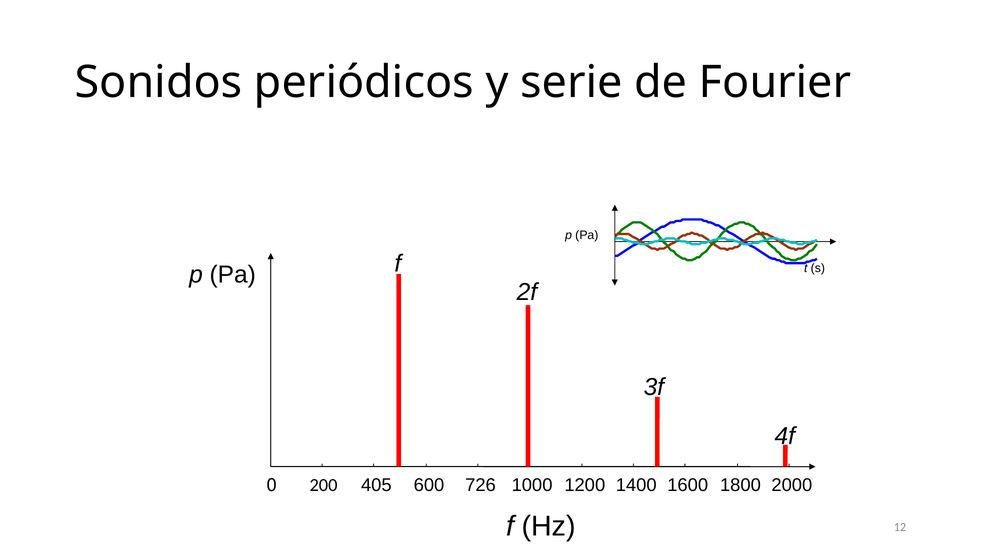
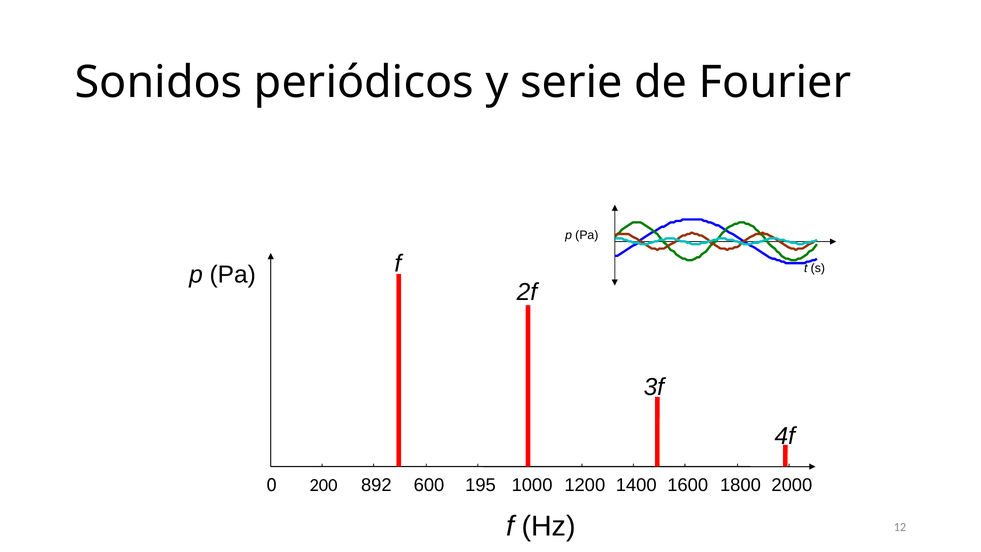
405: 405 -> 892
726: 726 -> 195
